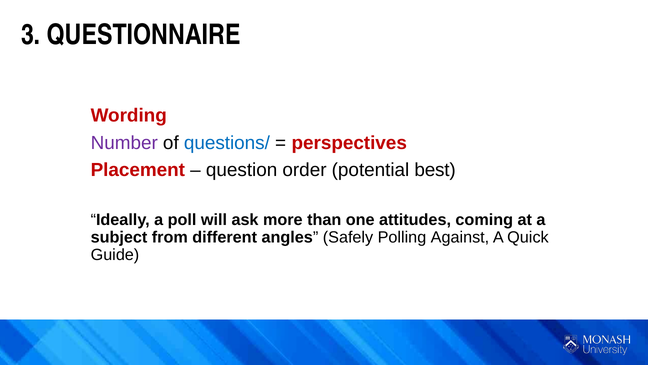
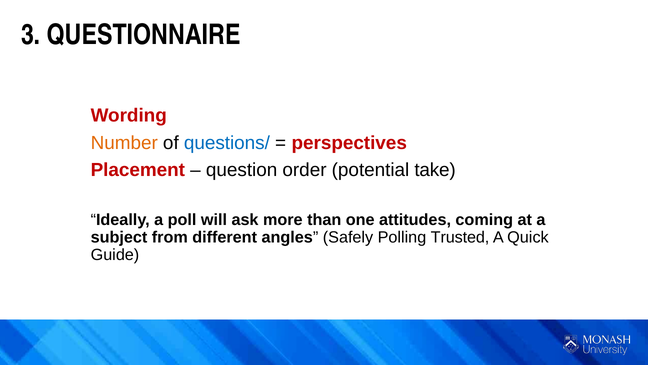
Number colour: purple -> orange
best: best -> take
Against: Against -> Trusted
